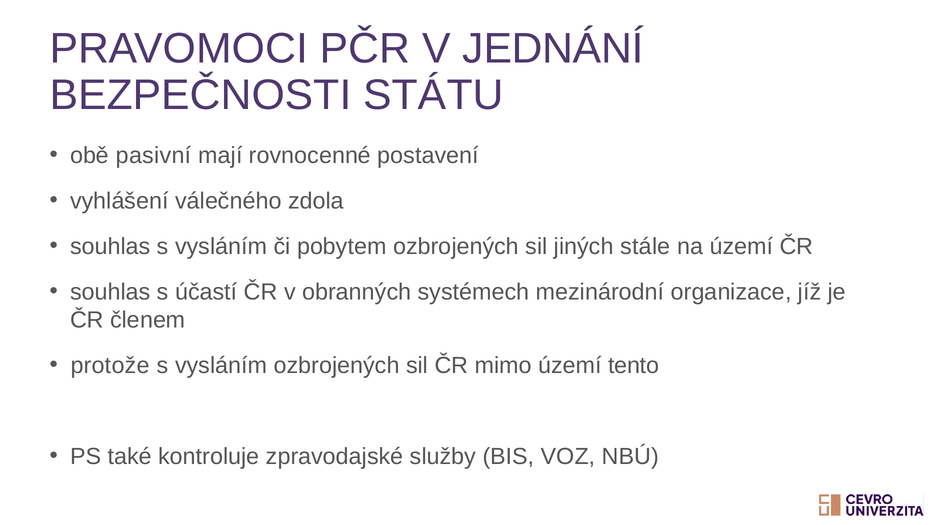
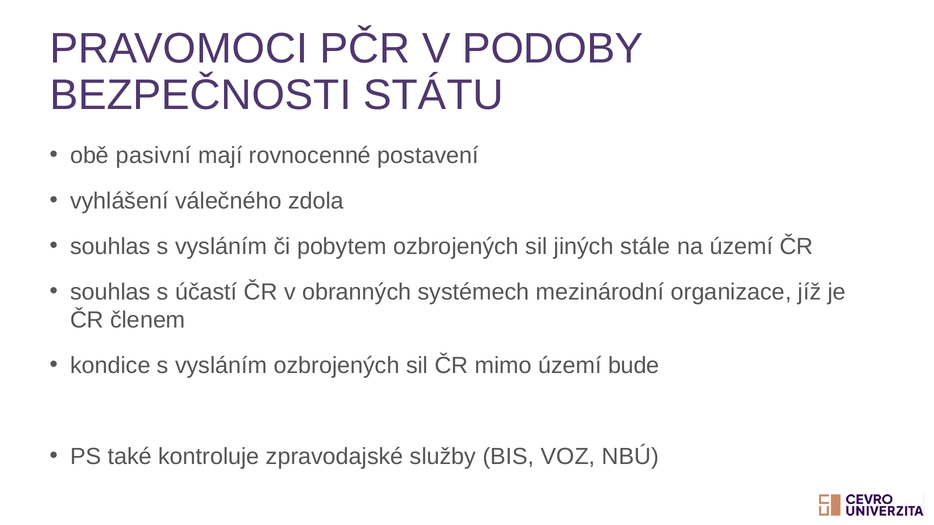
JEDNÁNÍ: JEDNÁNÍ -> PODOBY
protože: protože -> kondice
tento: tento -> bude
